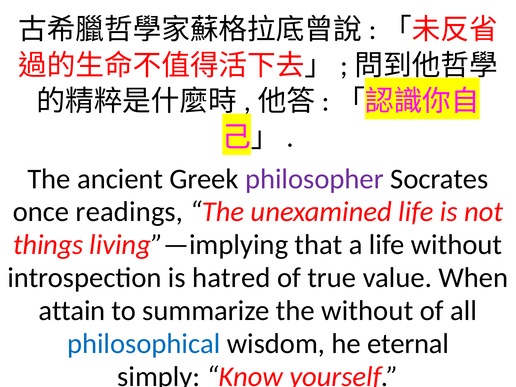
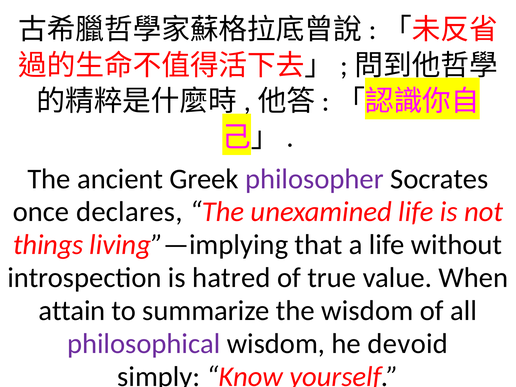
readings: readings -> declares
the without: without -> wisdom
philosophical colour: blue -> purple
eternal: eternal -> devoid
